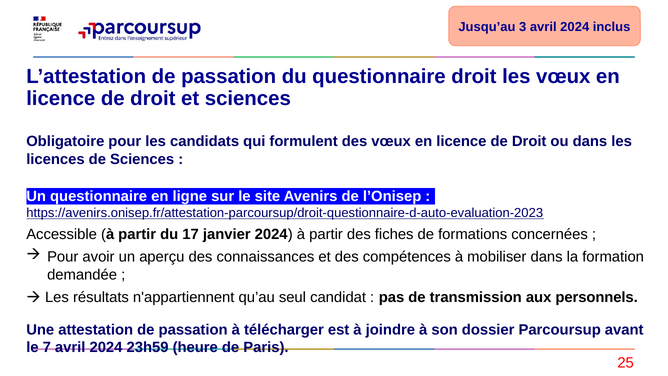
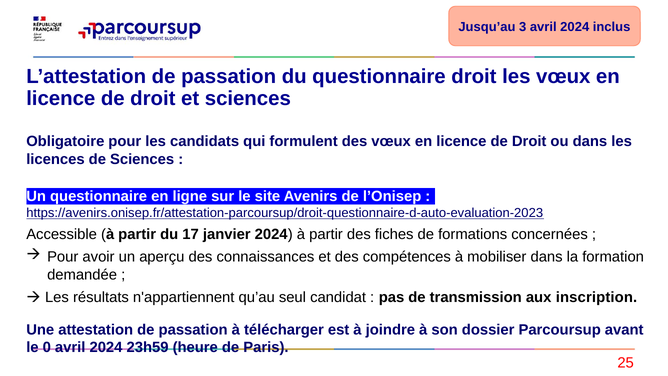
personnels: personnels -> inscription
7: 7 -> 0
